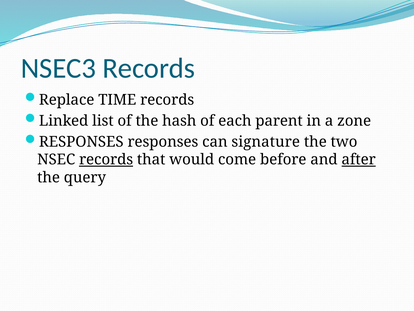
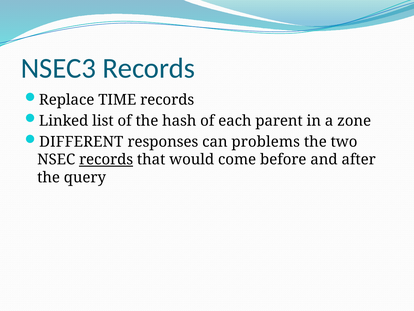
RESPONSES at (81, 142): RESPONSES -> DIFFERENT
signature: signature -> problems
after underline: present -> none
